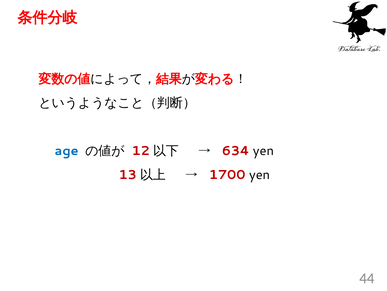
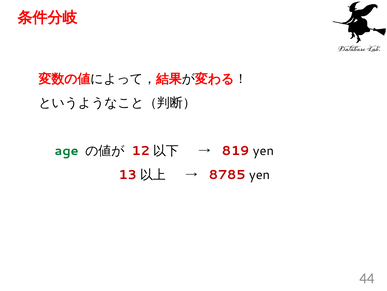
age colour: blue -> green
634: 634 -> 819
1700: 1700 -> 8785
